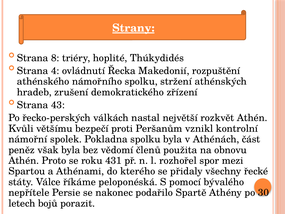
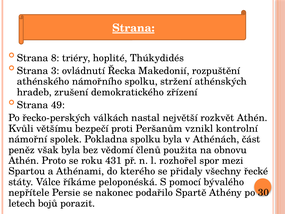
Strany at (133, 28): Strany -> Strana
4: 4 -> 3
43: 43 -> 49
